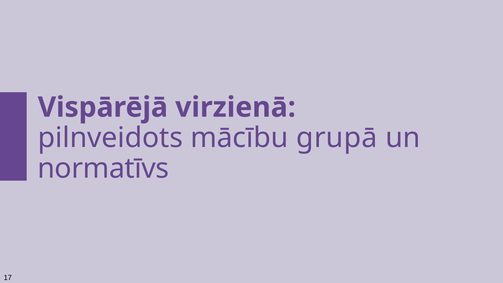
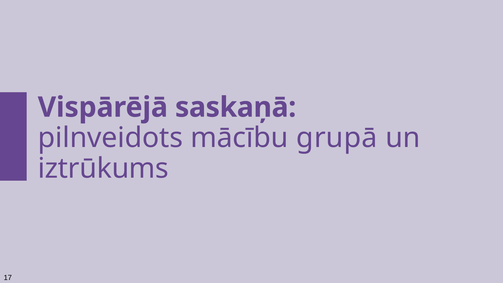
virzienā: virzienā -> saskaņā
normatīvs: normatīvs -> iztrūkums
